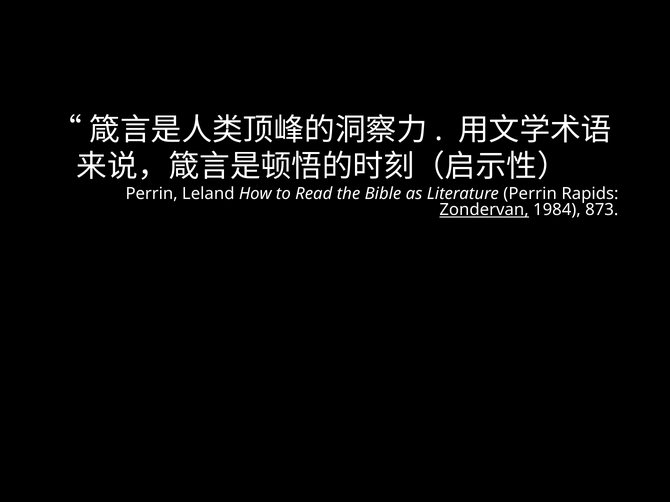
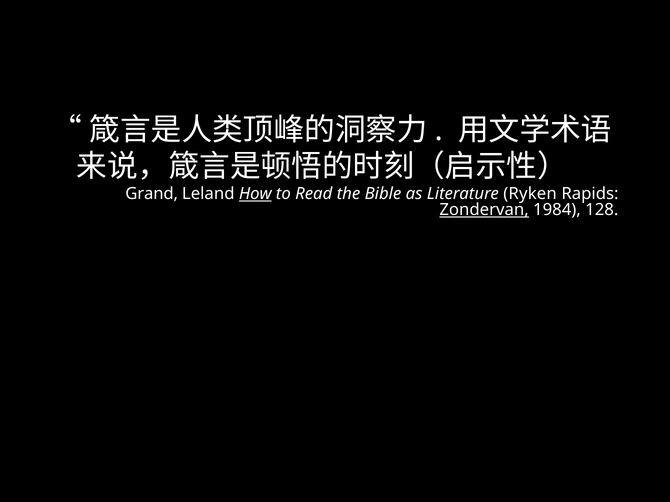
Perrin at (152, 194): Perrin -> Grand
How underline: none -> present
Literature Perrin: Perrin -> Ryken
873: 873 -> 128
